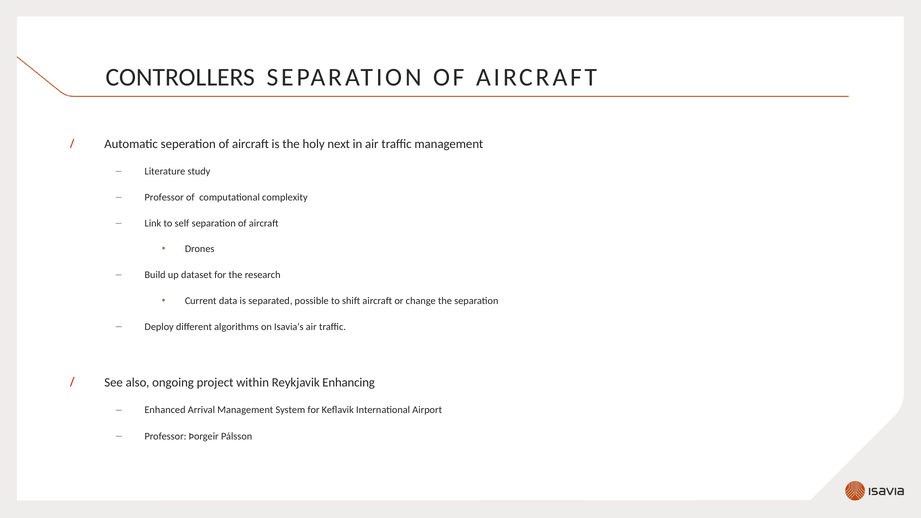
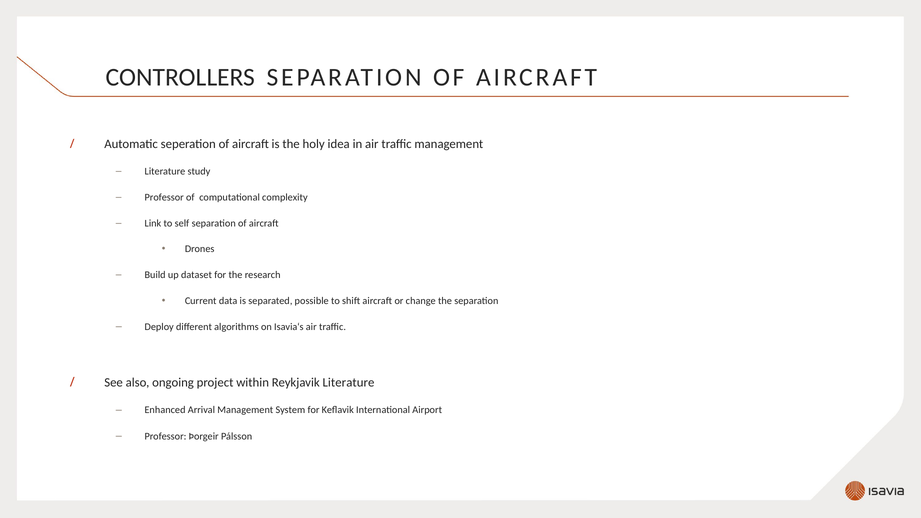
next: next -> idea
Reykjavik Enhancing: Enhancing -> Literature
